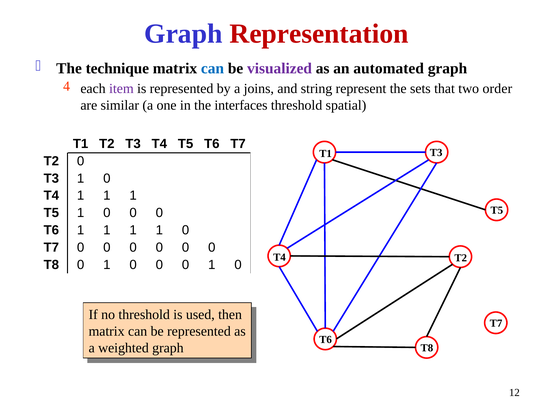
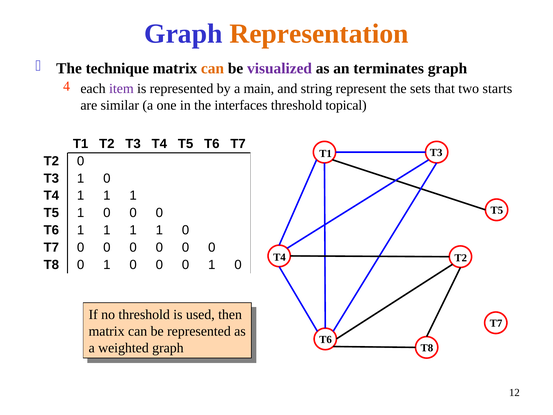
Representation colour: red -> orange
can at (212, 68) colour: blue -> orange
automated: automated -> terminates
joins: joins -> main
order: order -> starts
spatial: spatial -> topical
